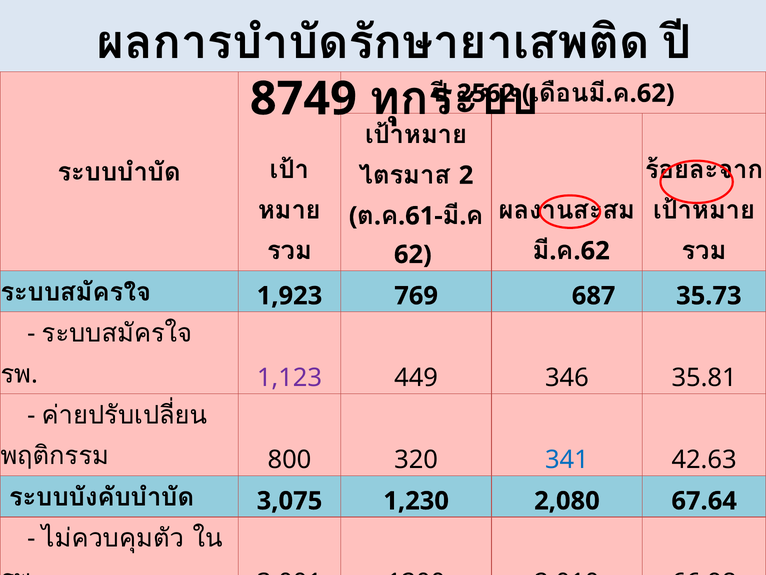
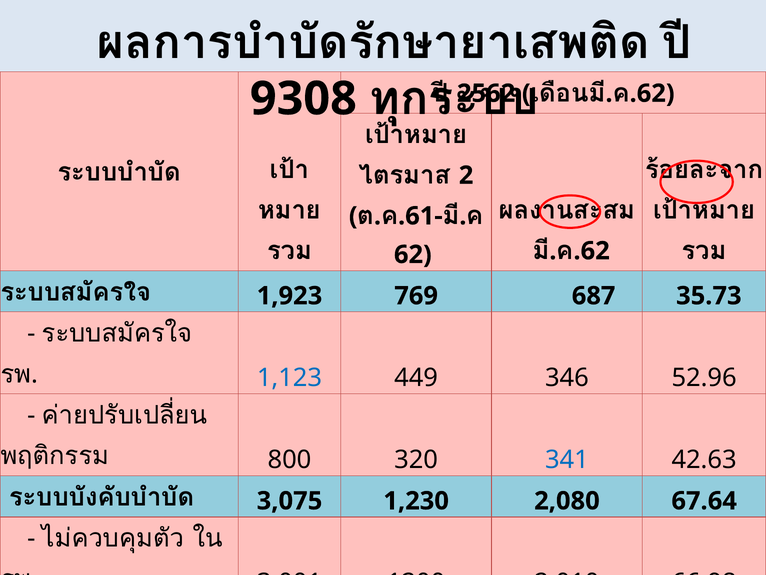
8749: 8749 -> 9308
1,123 colour: purple -> blue
35.81: 35.81 -> 52.96
